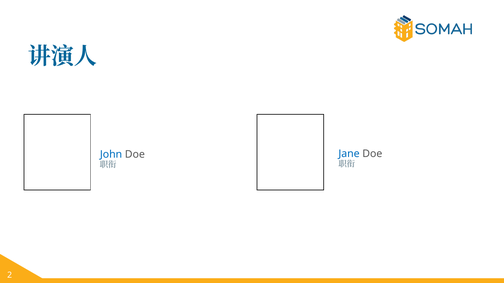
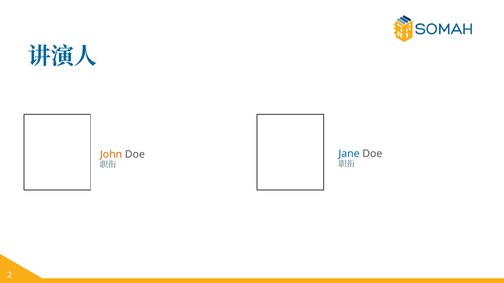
John colour: blue -> orange
